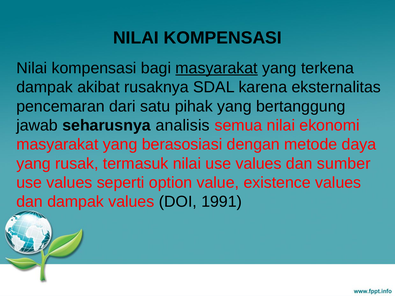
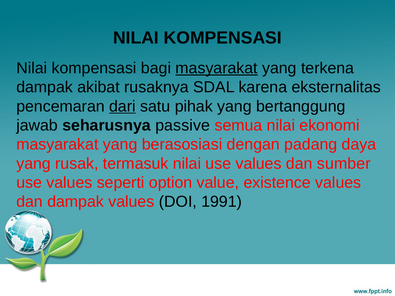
dari underline: none -> present
analisis: analisis -> passive
metode: metode -> padang
